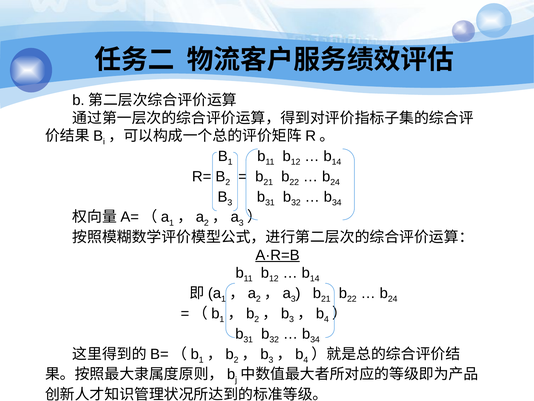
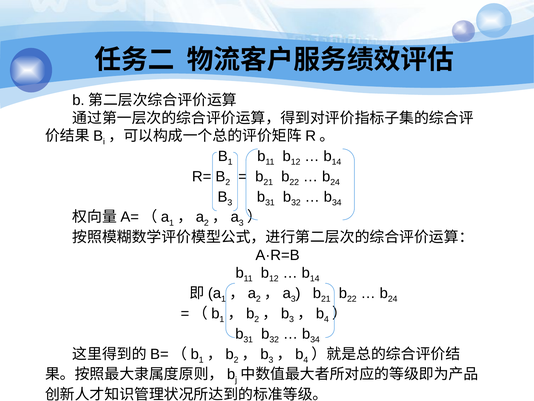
A·R=B underline: present -> none
